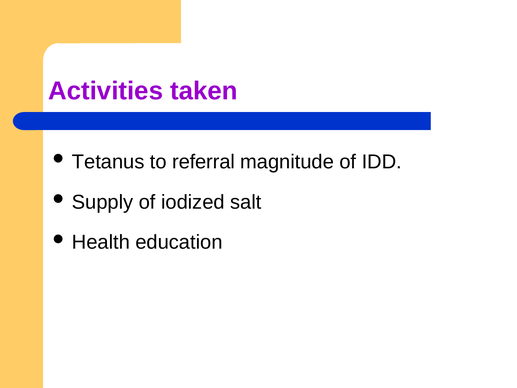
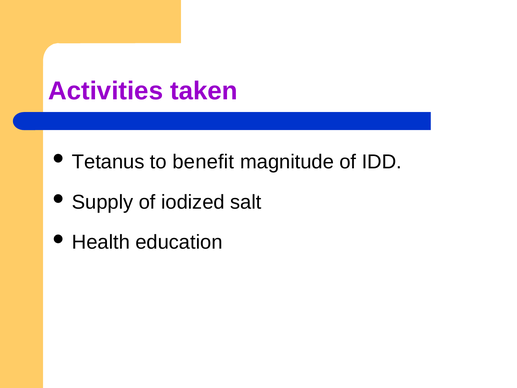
referral: referral -> benefit
